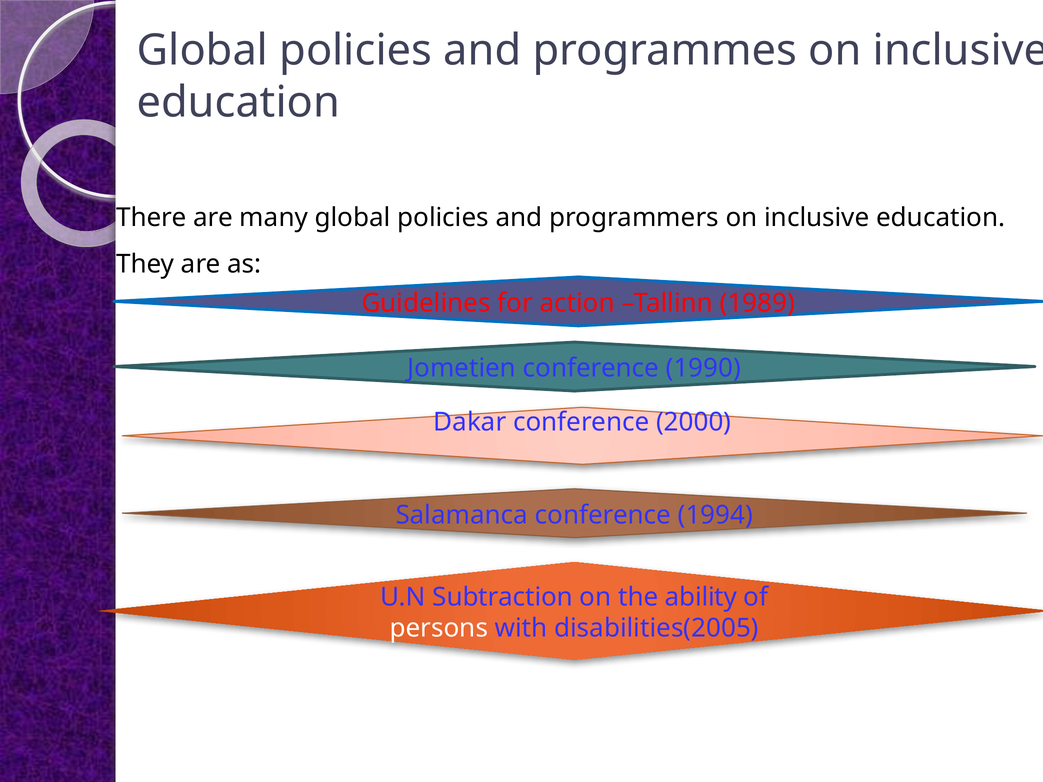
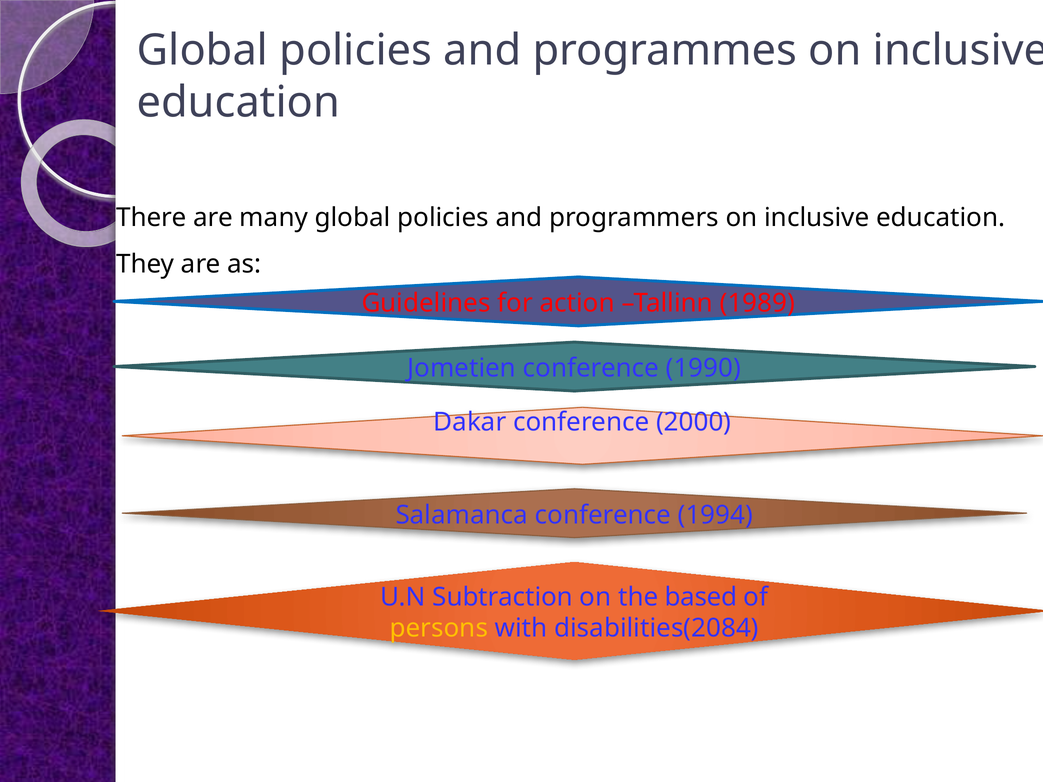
ability: ability -> based
persons colour: white -> yellow
disabilities(2005: disabilities(2005 -> disabilities(2084
